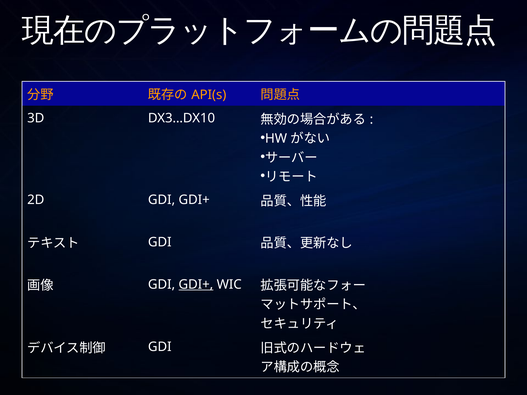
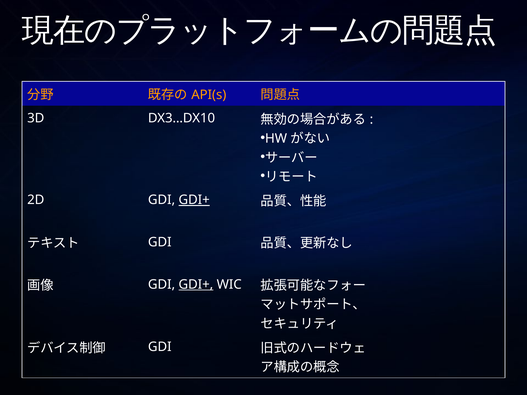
GDI+ at (194, 200) underline: none -> present
